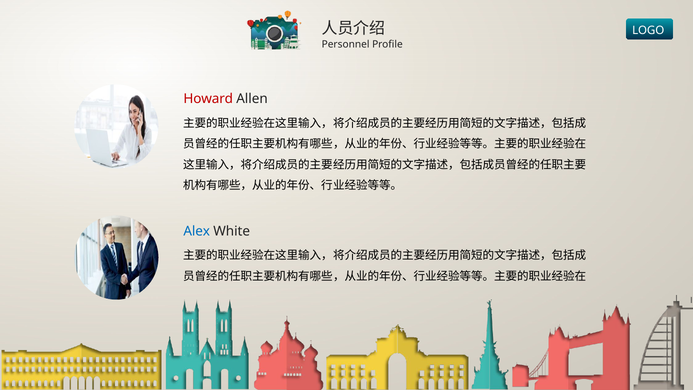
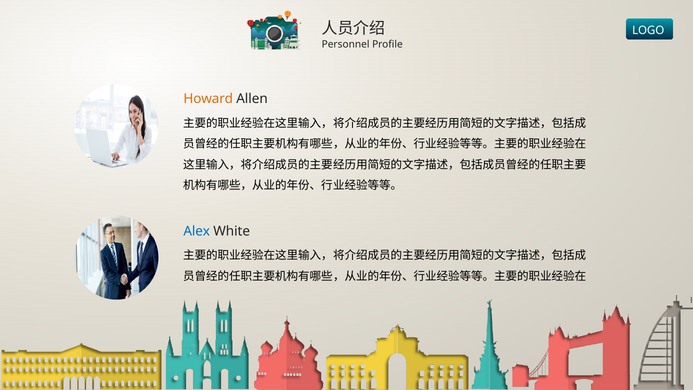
Howard colour: red -> orange
